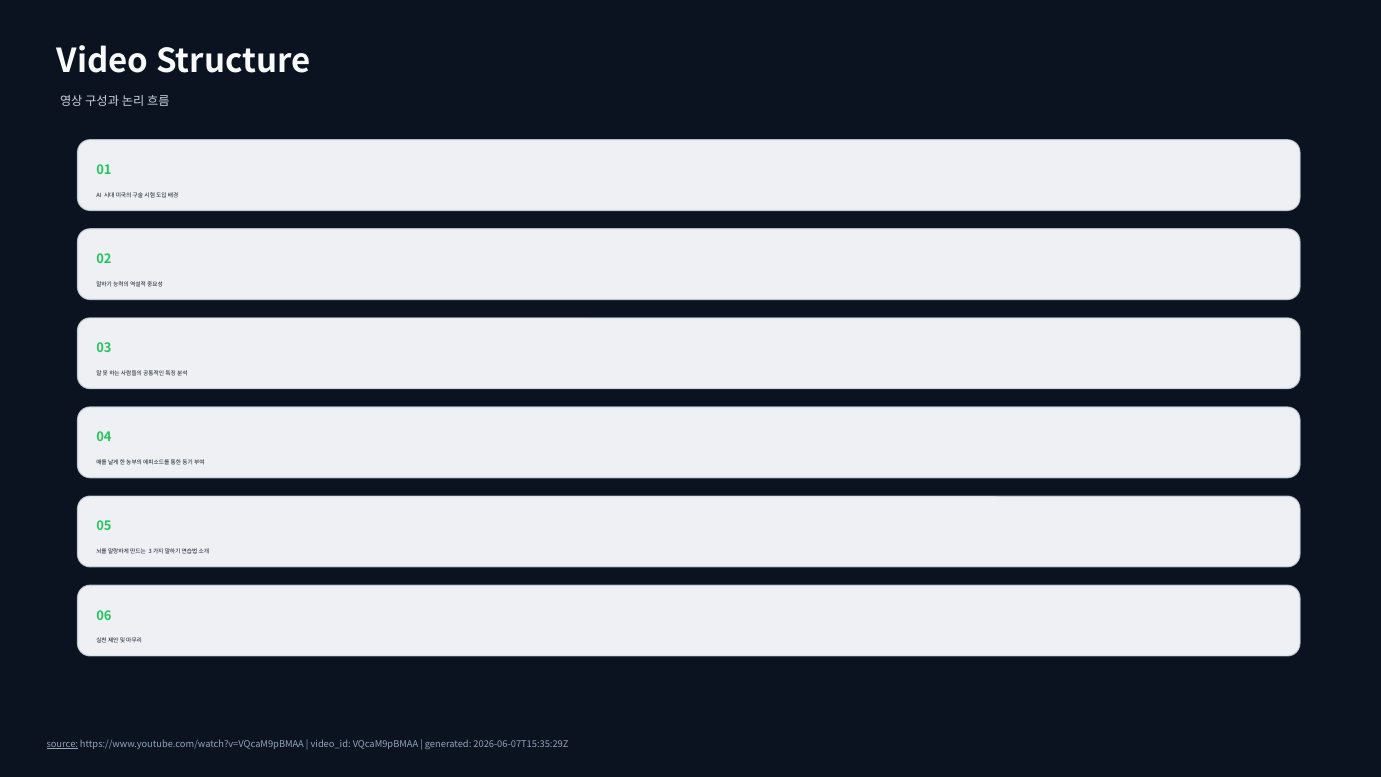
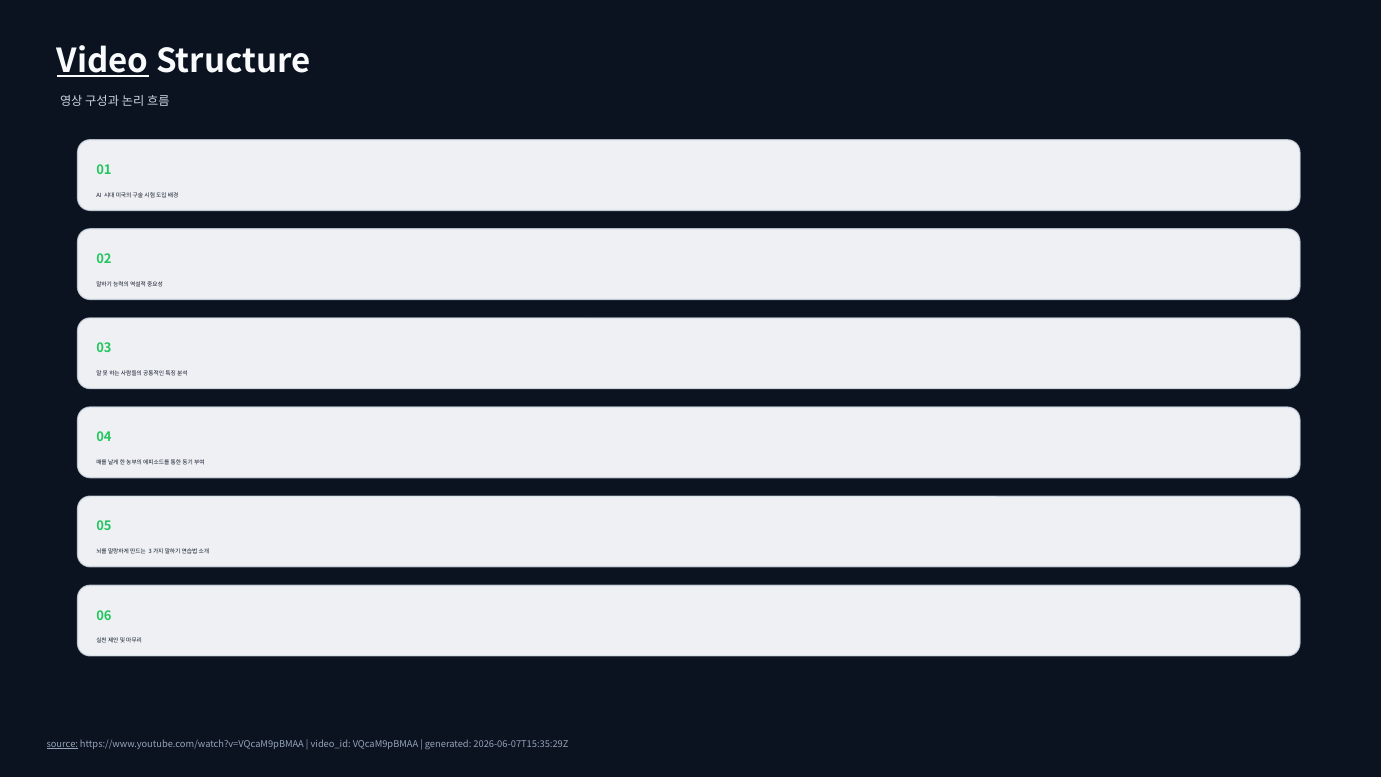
Video underline: none -> present
